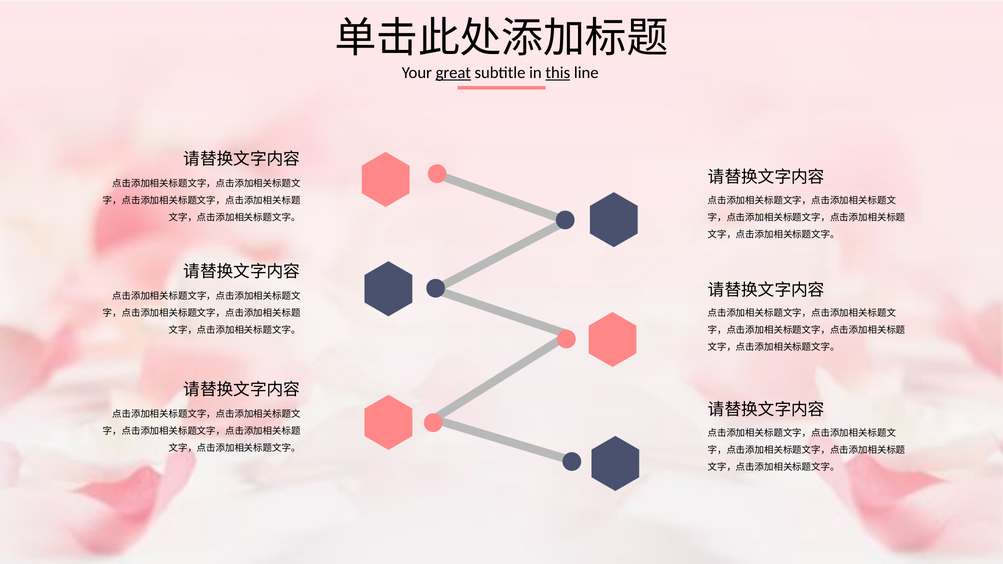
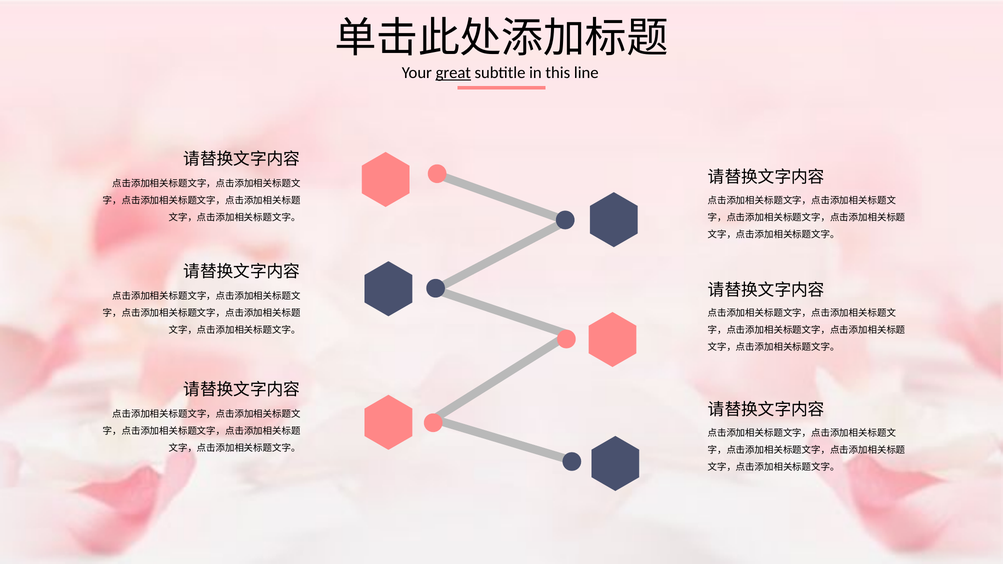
this underline: present -> none
